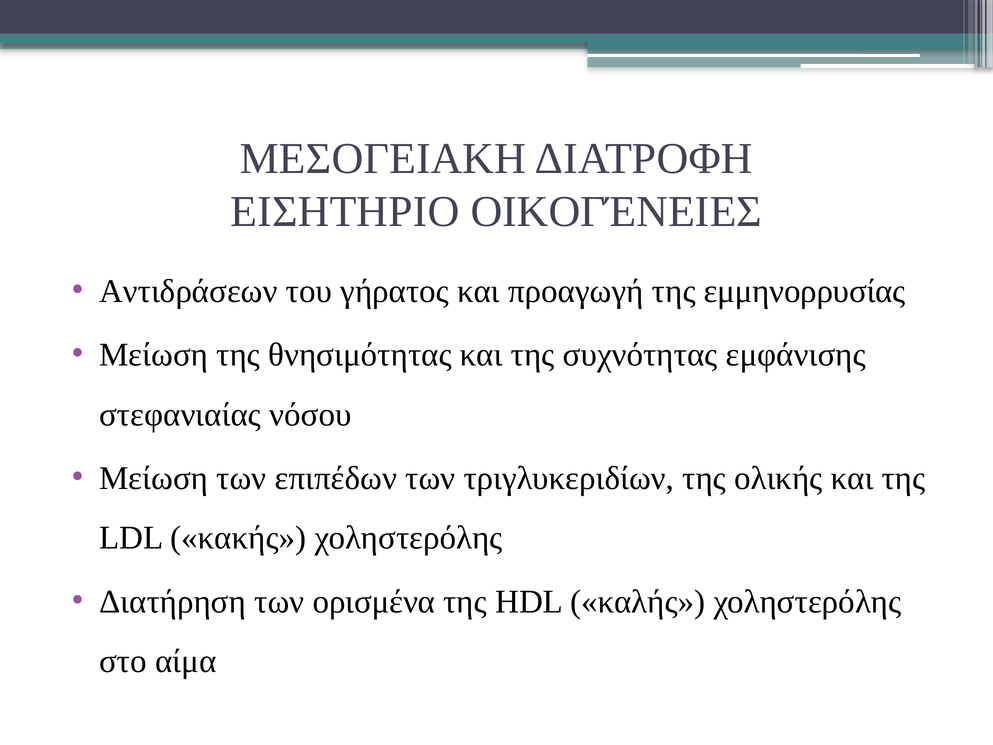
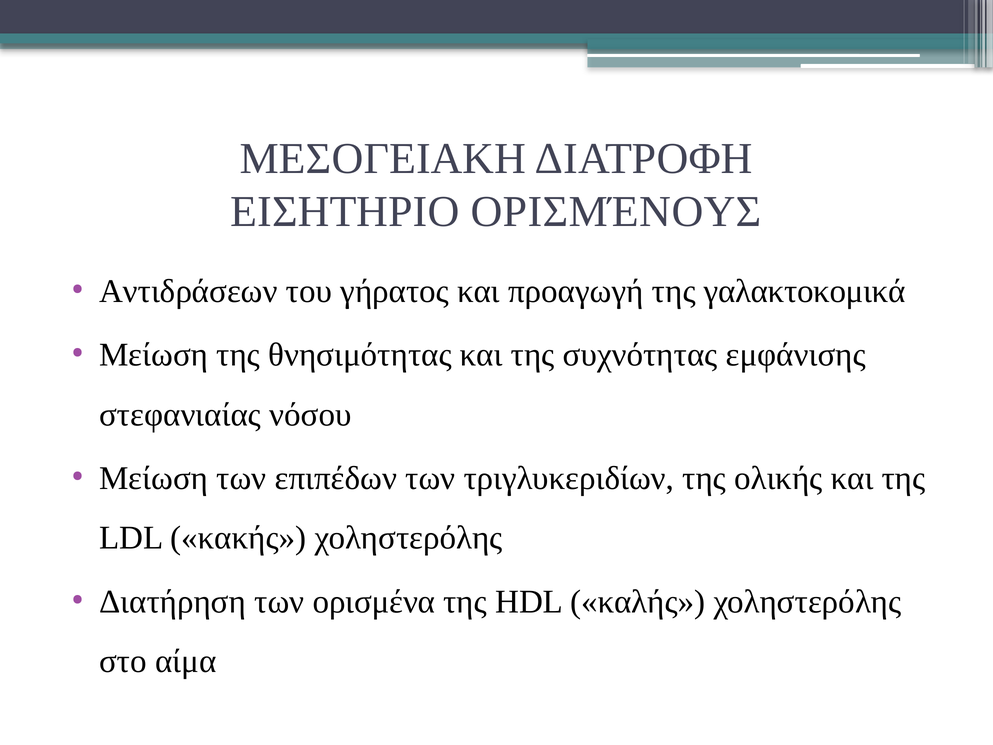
ΟΙΚΟΓΈΝΕΙΕΣ: ΟΙΚΟΓΈΝΕΙΕΣ -> ΟΡΙΣΜΈΝΟΥΣ
εμμηνορρυσίας: εμμηνορρυσίας -> γαλακτοκομικά
